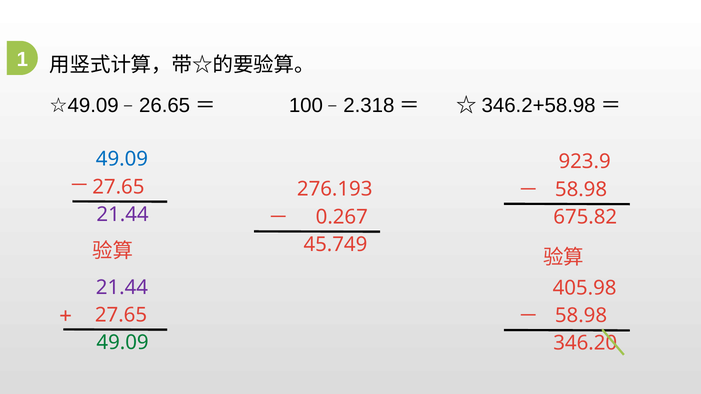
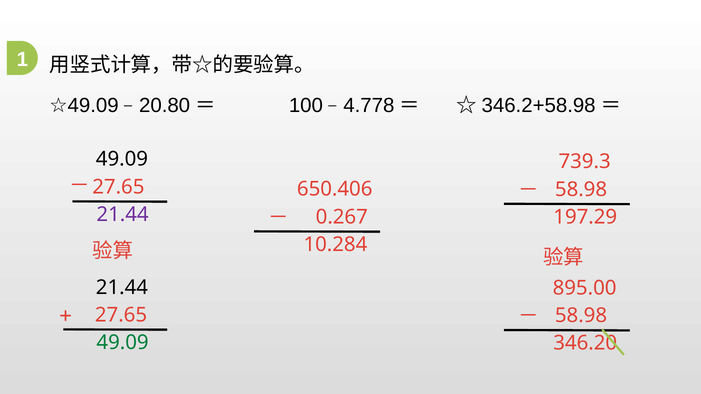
26.65: 26.65 -> 20.80
2.318: 2.318 -> 4.778
49.09 at (122, 159) colour: blue -> black
923.9: 923.9 -> 739.3
276.193: 276.193 -> 650.406
675.82: 675.82 -> 197.29
45.749: 45.749 -> 10.284
21.44 at (122, 287) colour: purple -> black
405.98: 405.98 -> 895.00
